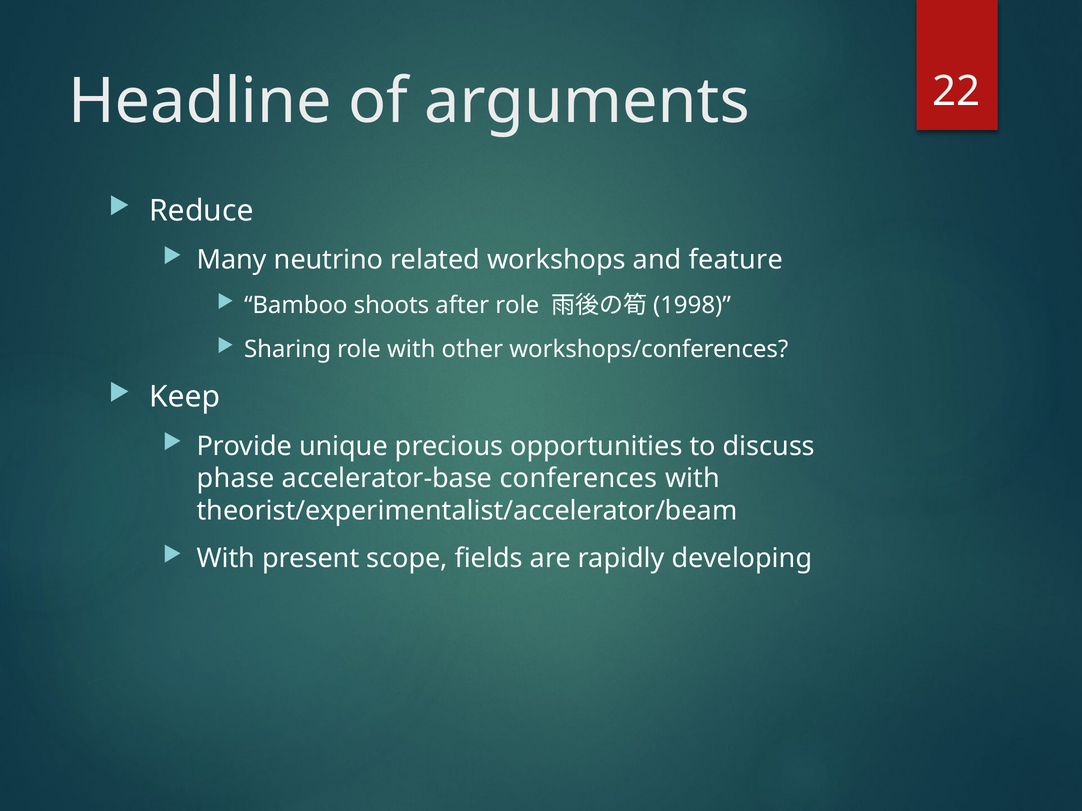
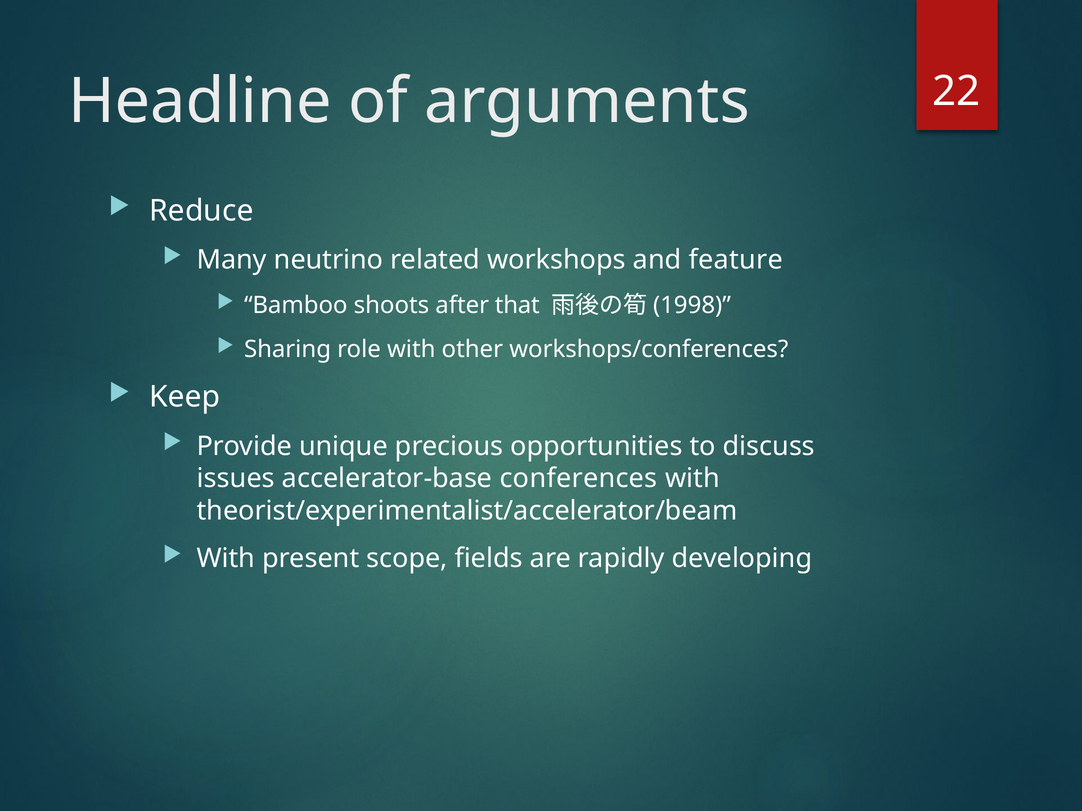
after role: role -> that
phase: phase -> issues
